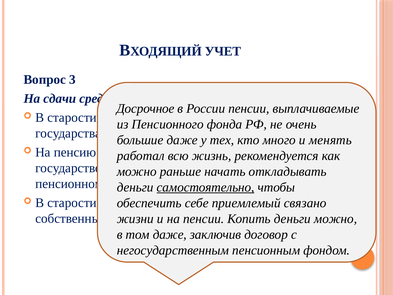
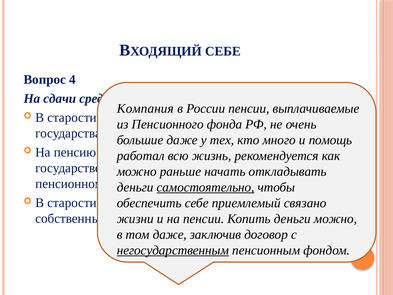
УЧЕТ at (223, 51): УЧЕТ -> СЕБЕ
3: 3 -> 4
Досрочное: Досрочное -> Компания
и менять: менять -> помощь
негосударственным underline: none -> present
